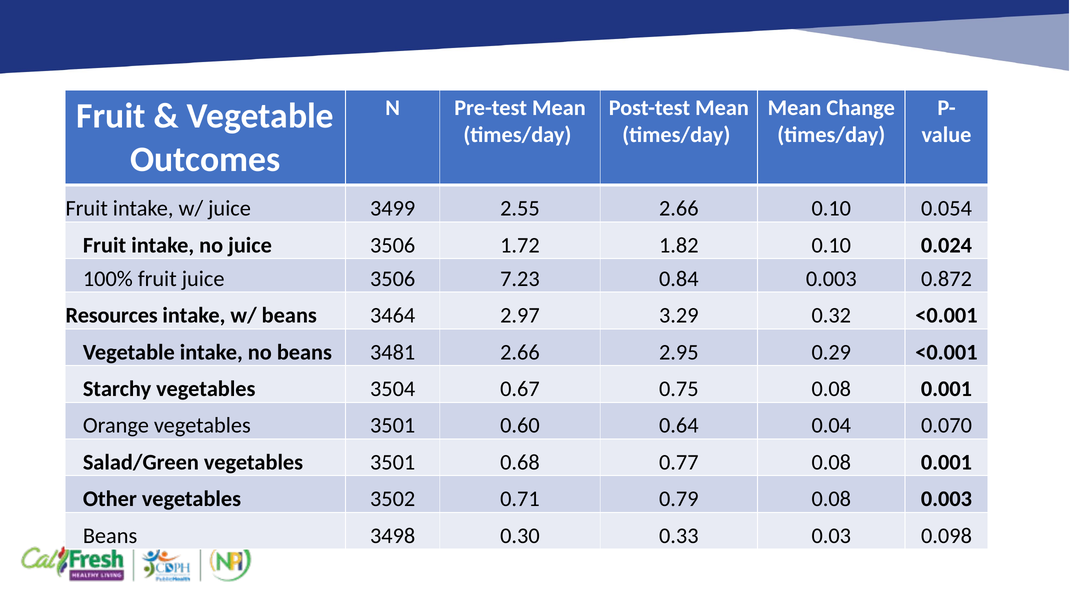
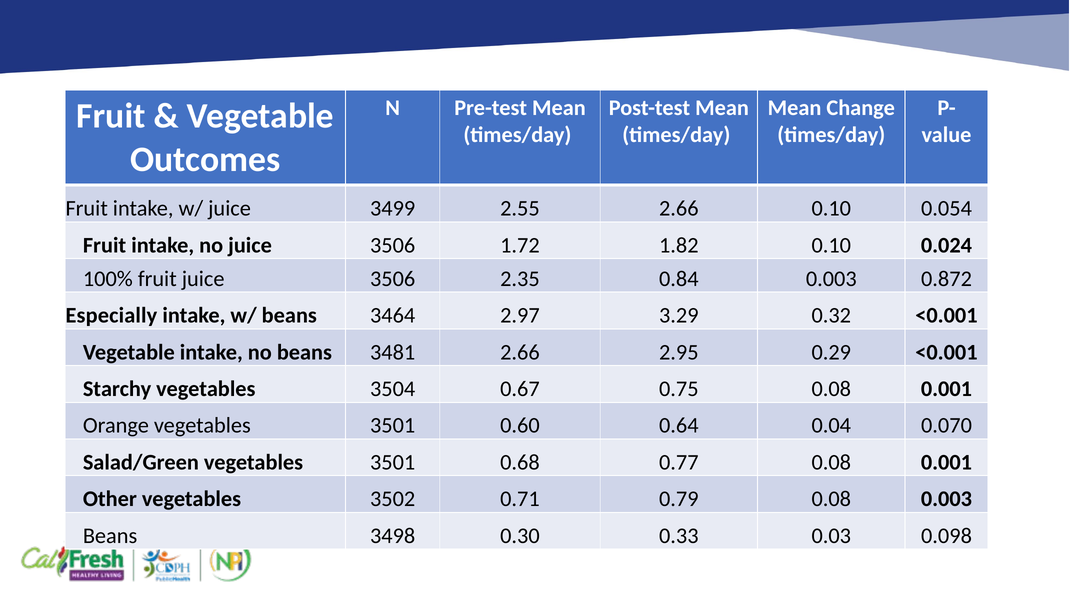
7.23: 7.23 -> 2.35
Resources: Resources -> Especially
